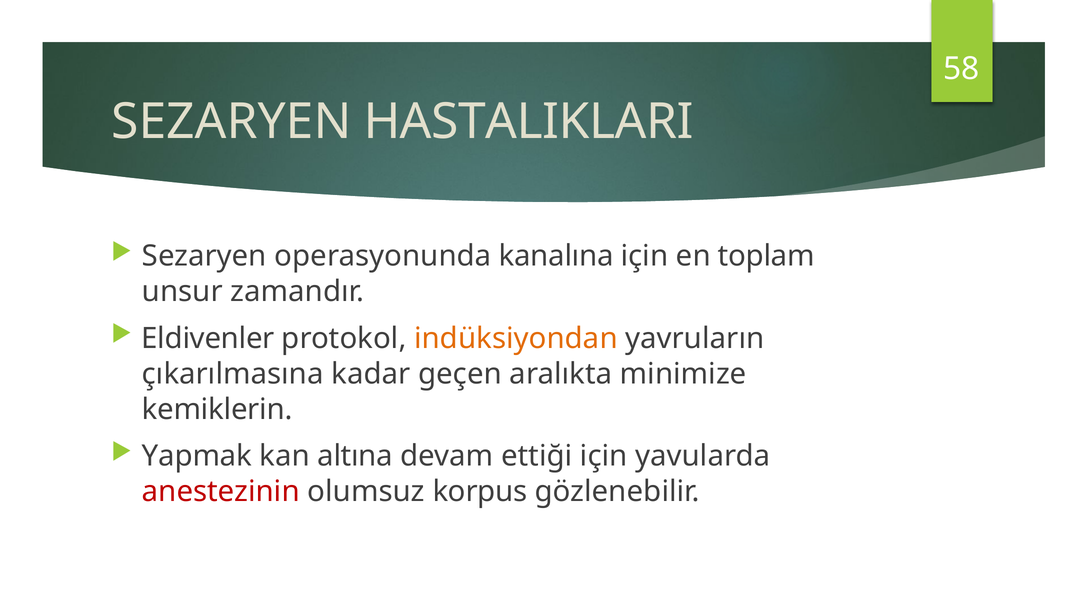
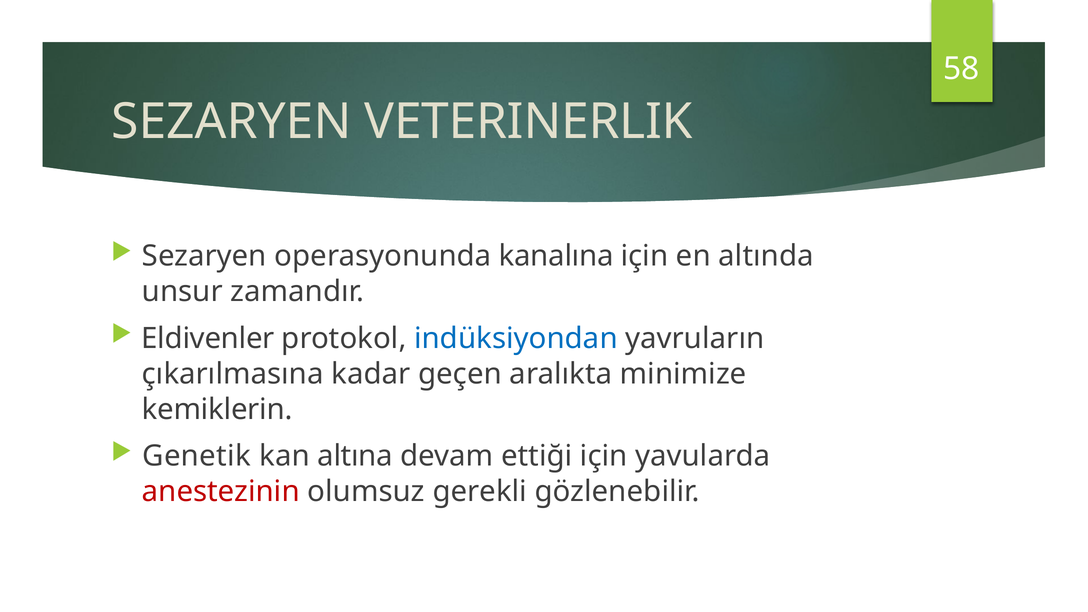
HASTALIKLARI: HASTALIKLARI -> VETERINERLIK
toplam: toplam -> altında
indüksiyondan colour: orange -> blue
Yapmak: Yapmak -> Genetik
korpus: korpus -> gerekli
